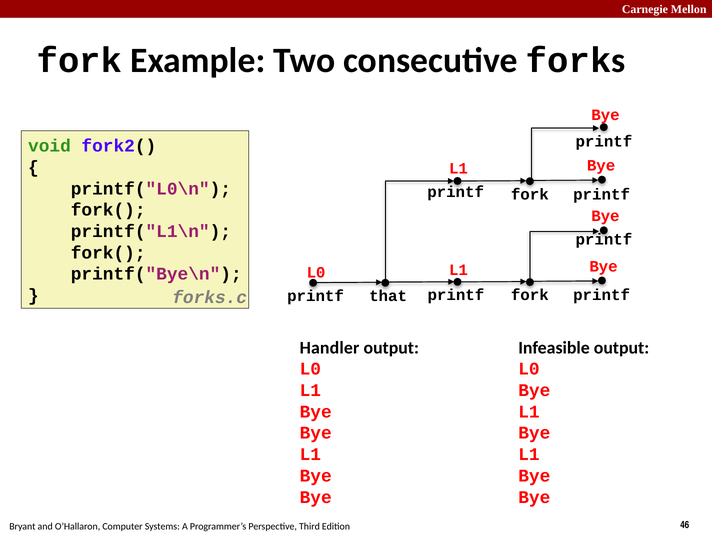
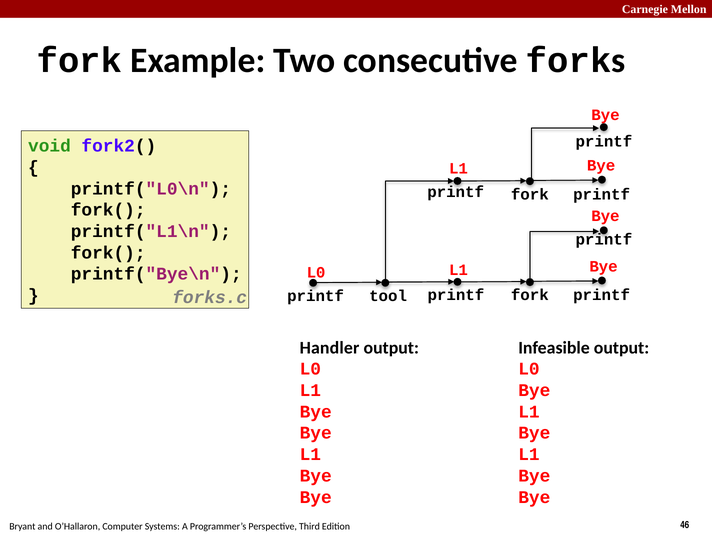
that: that -> tool
